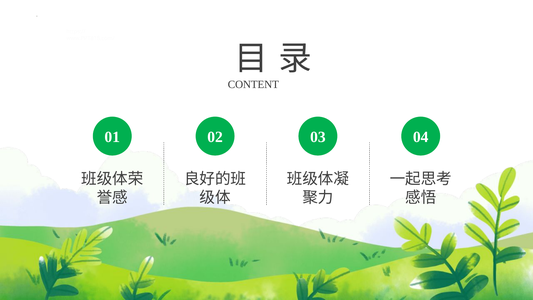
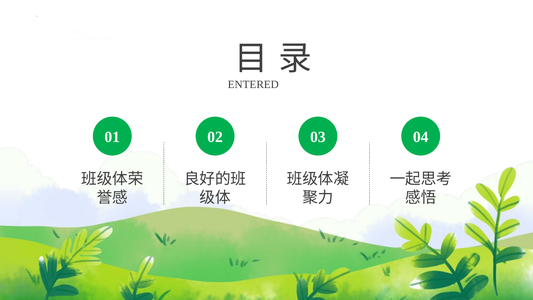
CONTENT: CONTENT -> ENTERED
